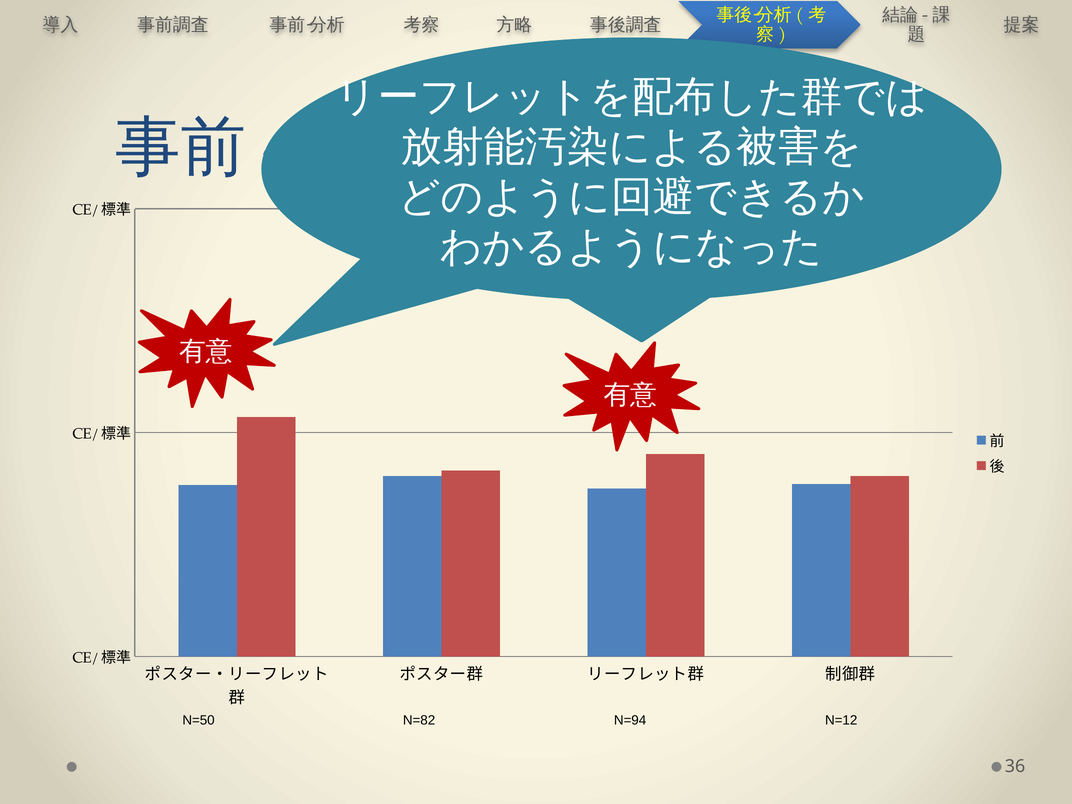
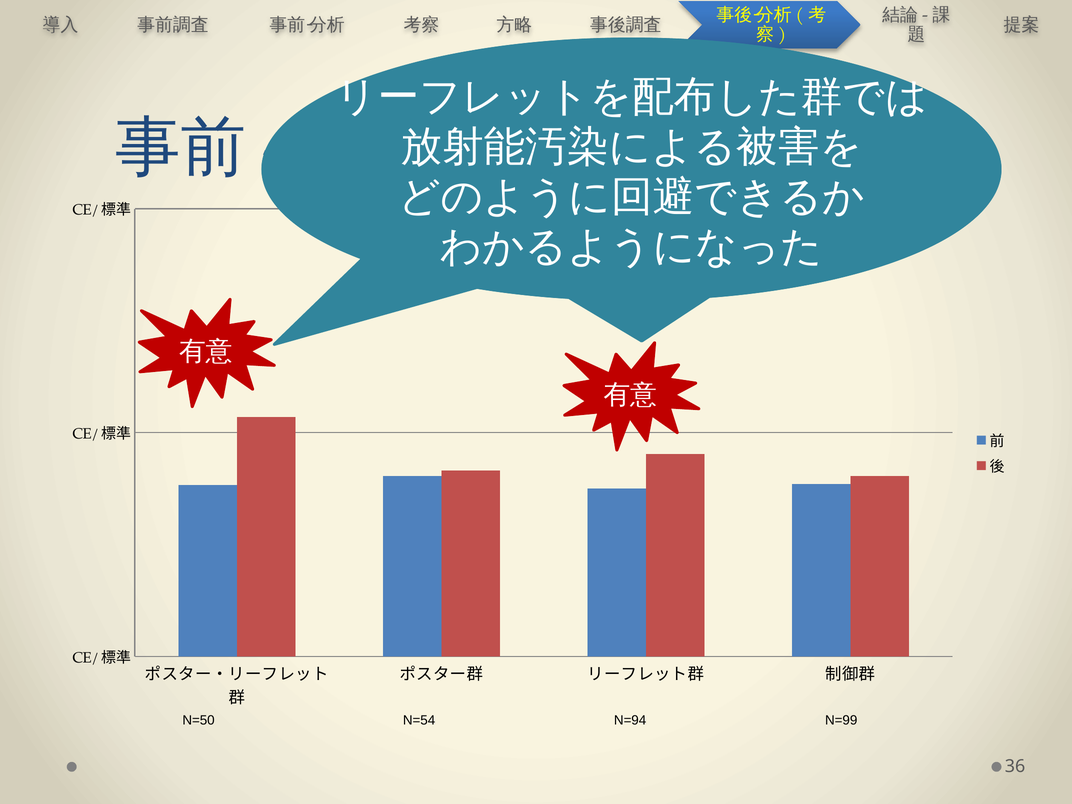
N=82: N=82 -> N=54
N=12: N=12 -> N=99
